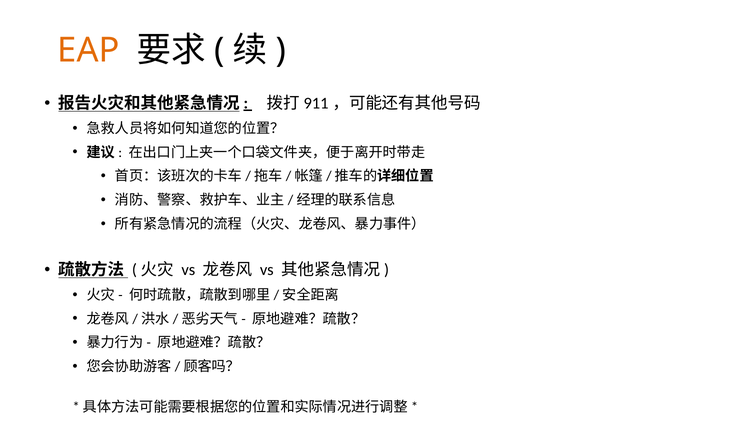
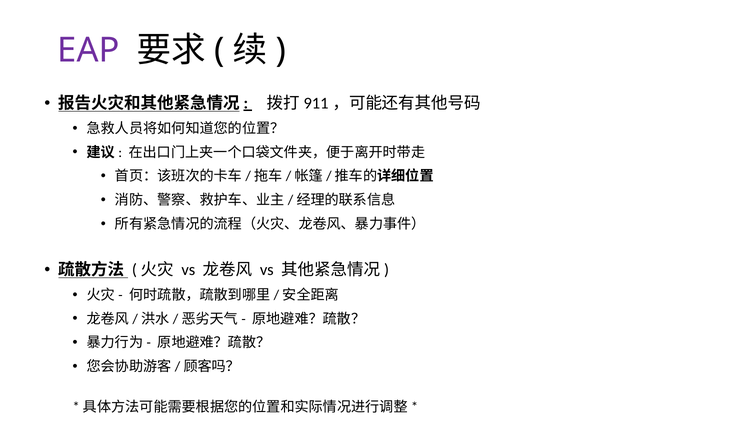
EAP colour: orange -> purple
